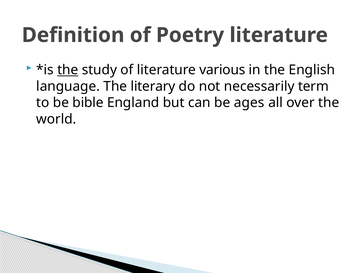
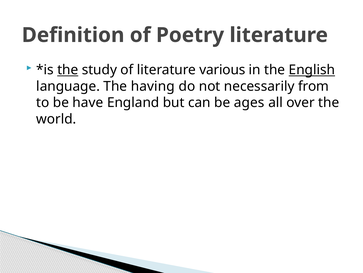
English underline: none -> present
literary: literary -> having
term: term -> from
bible: bible -> have
